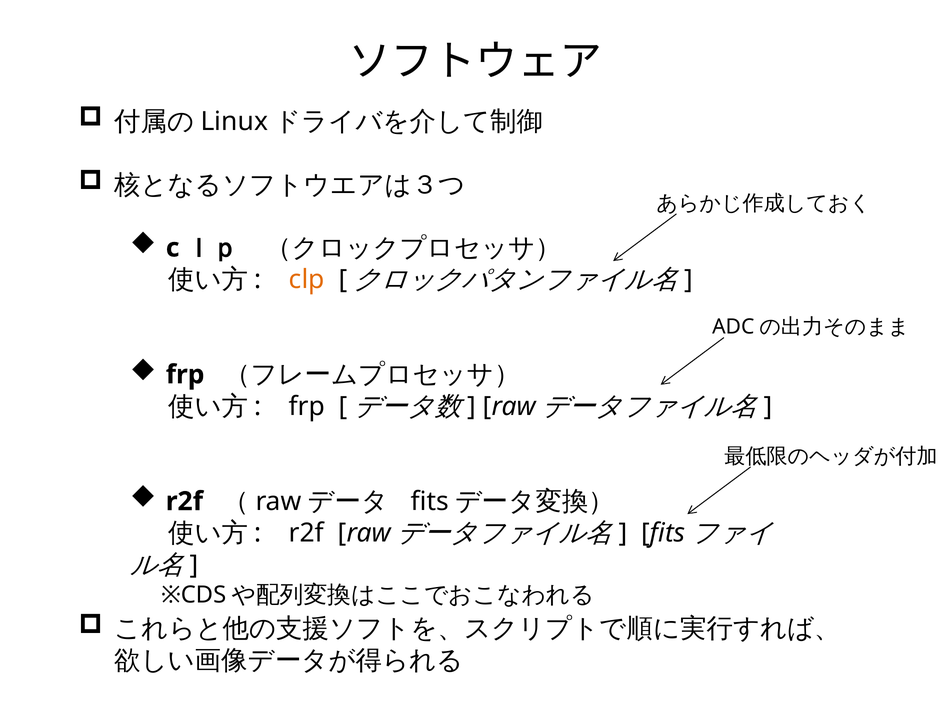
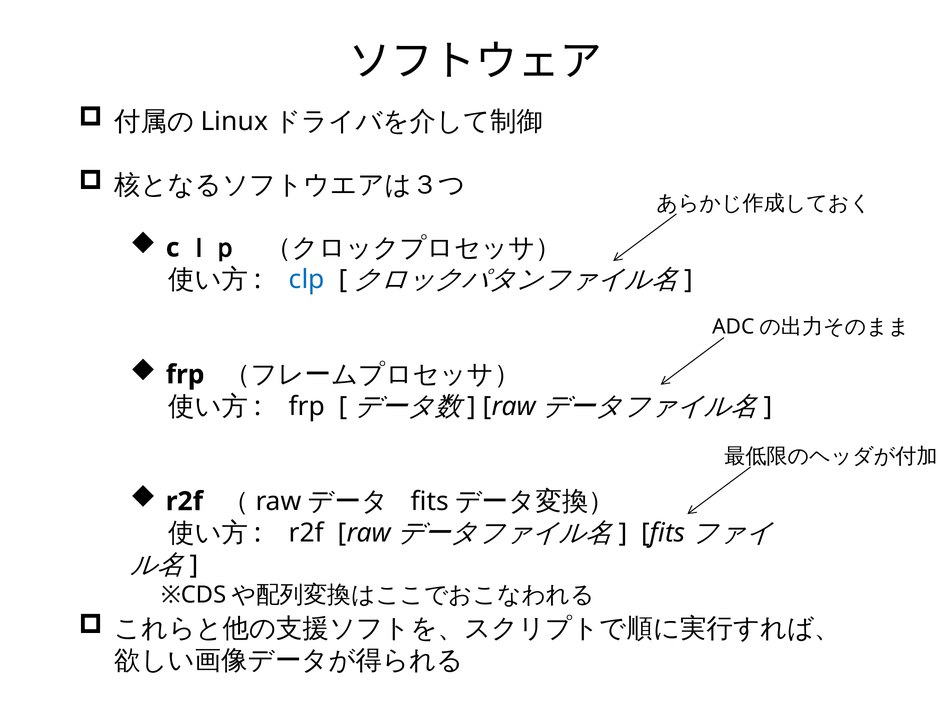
clp colour: orange -> blue
